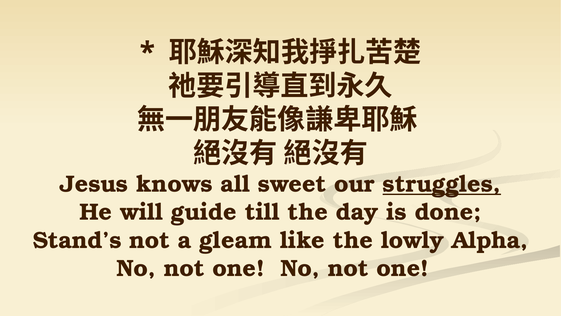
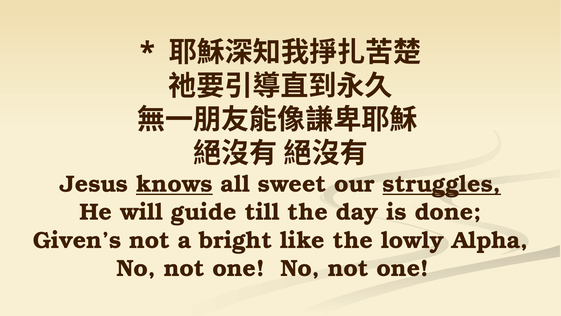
knows underline: none -> present
Stand’s: Stand’s -> Given’s
gleam: gleam -> bright
